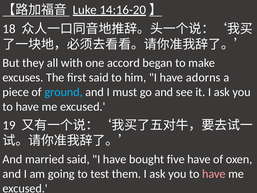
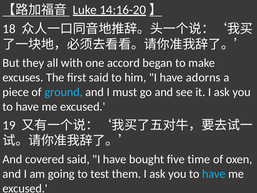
married: married -> covered
five have: have -> time
have at (214, 174) colour: pink -> light blue
